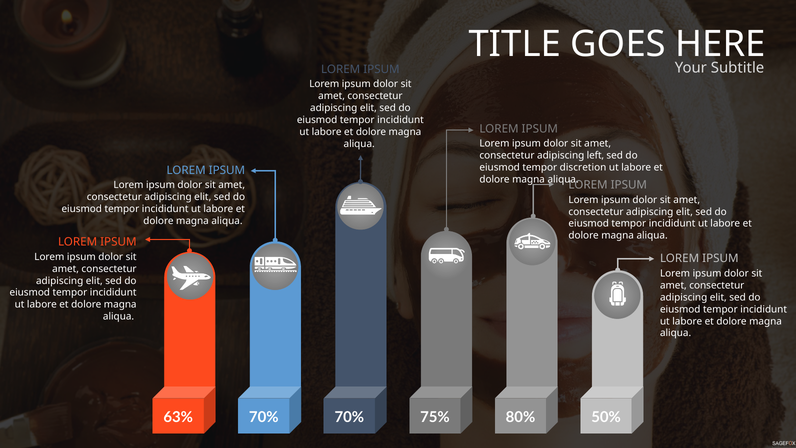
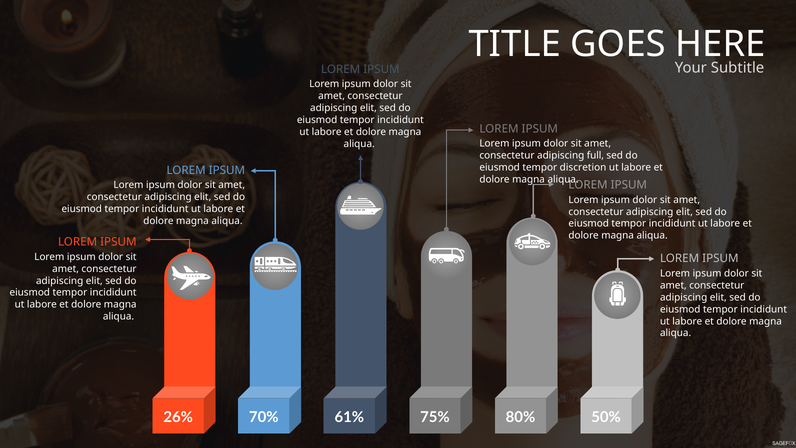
left: left -> full
63%: 63% -> 26%
70% 70%: 70% -> 61%
